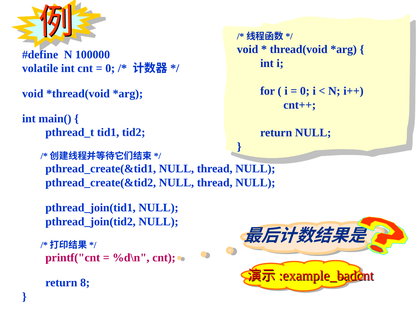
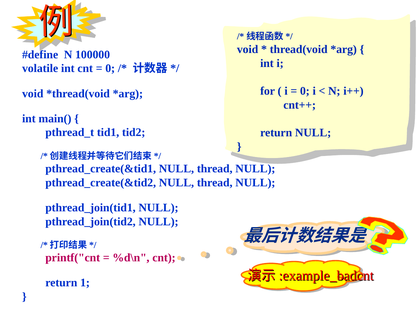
8: 8 -> 1
